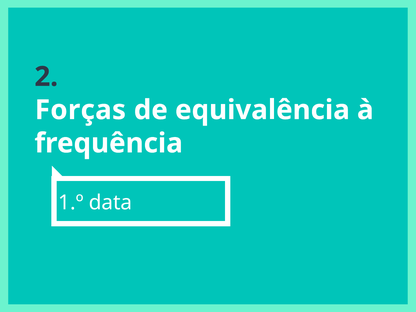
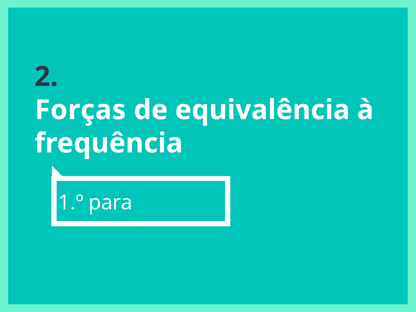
data: data -> para
